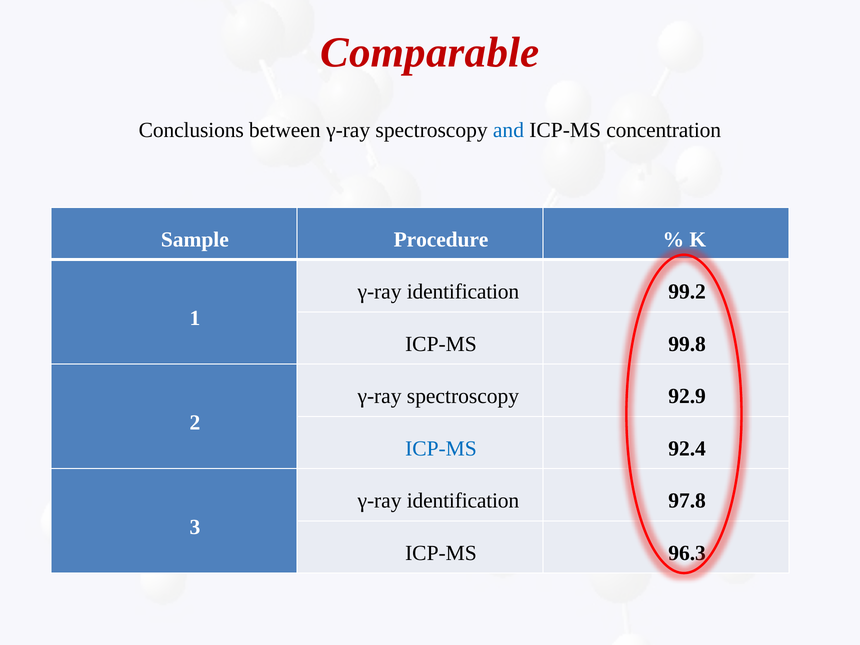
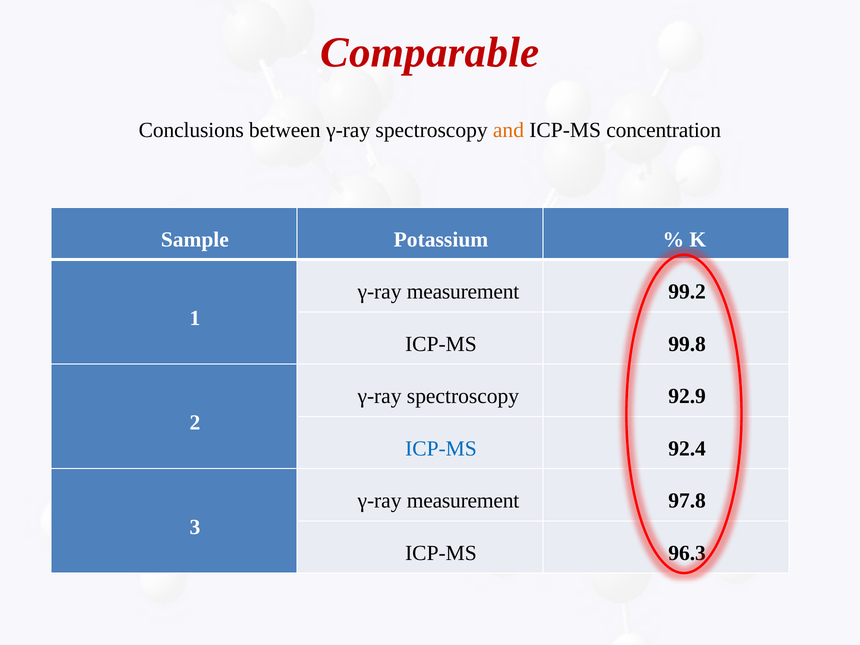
and colour: blue -> orange
Procedure: Procedure -> Potassium
identification at (463, 292): identification -> measurement
identification at (463, 501): identification -> measurement
